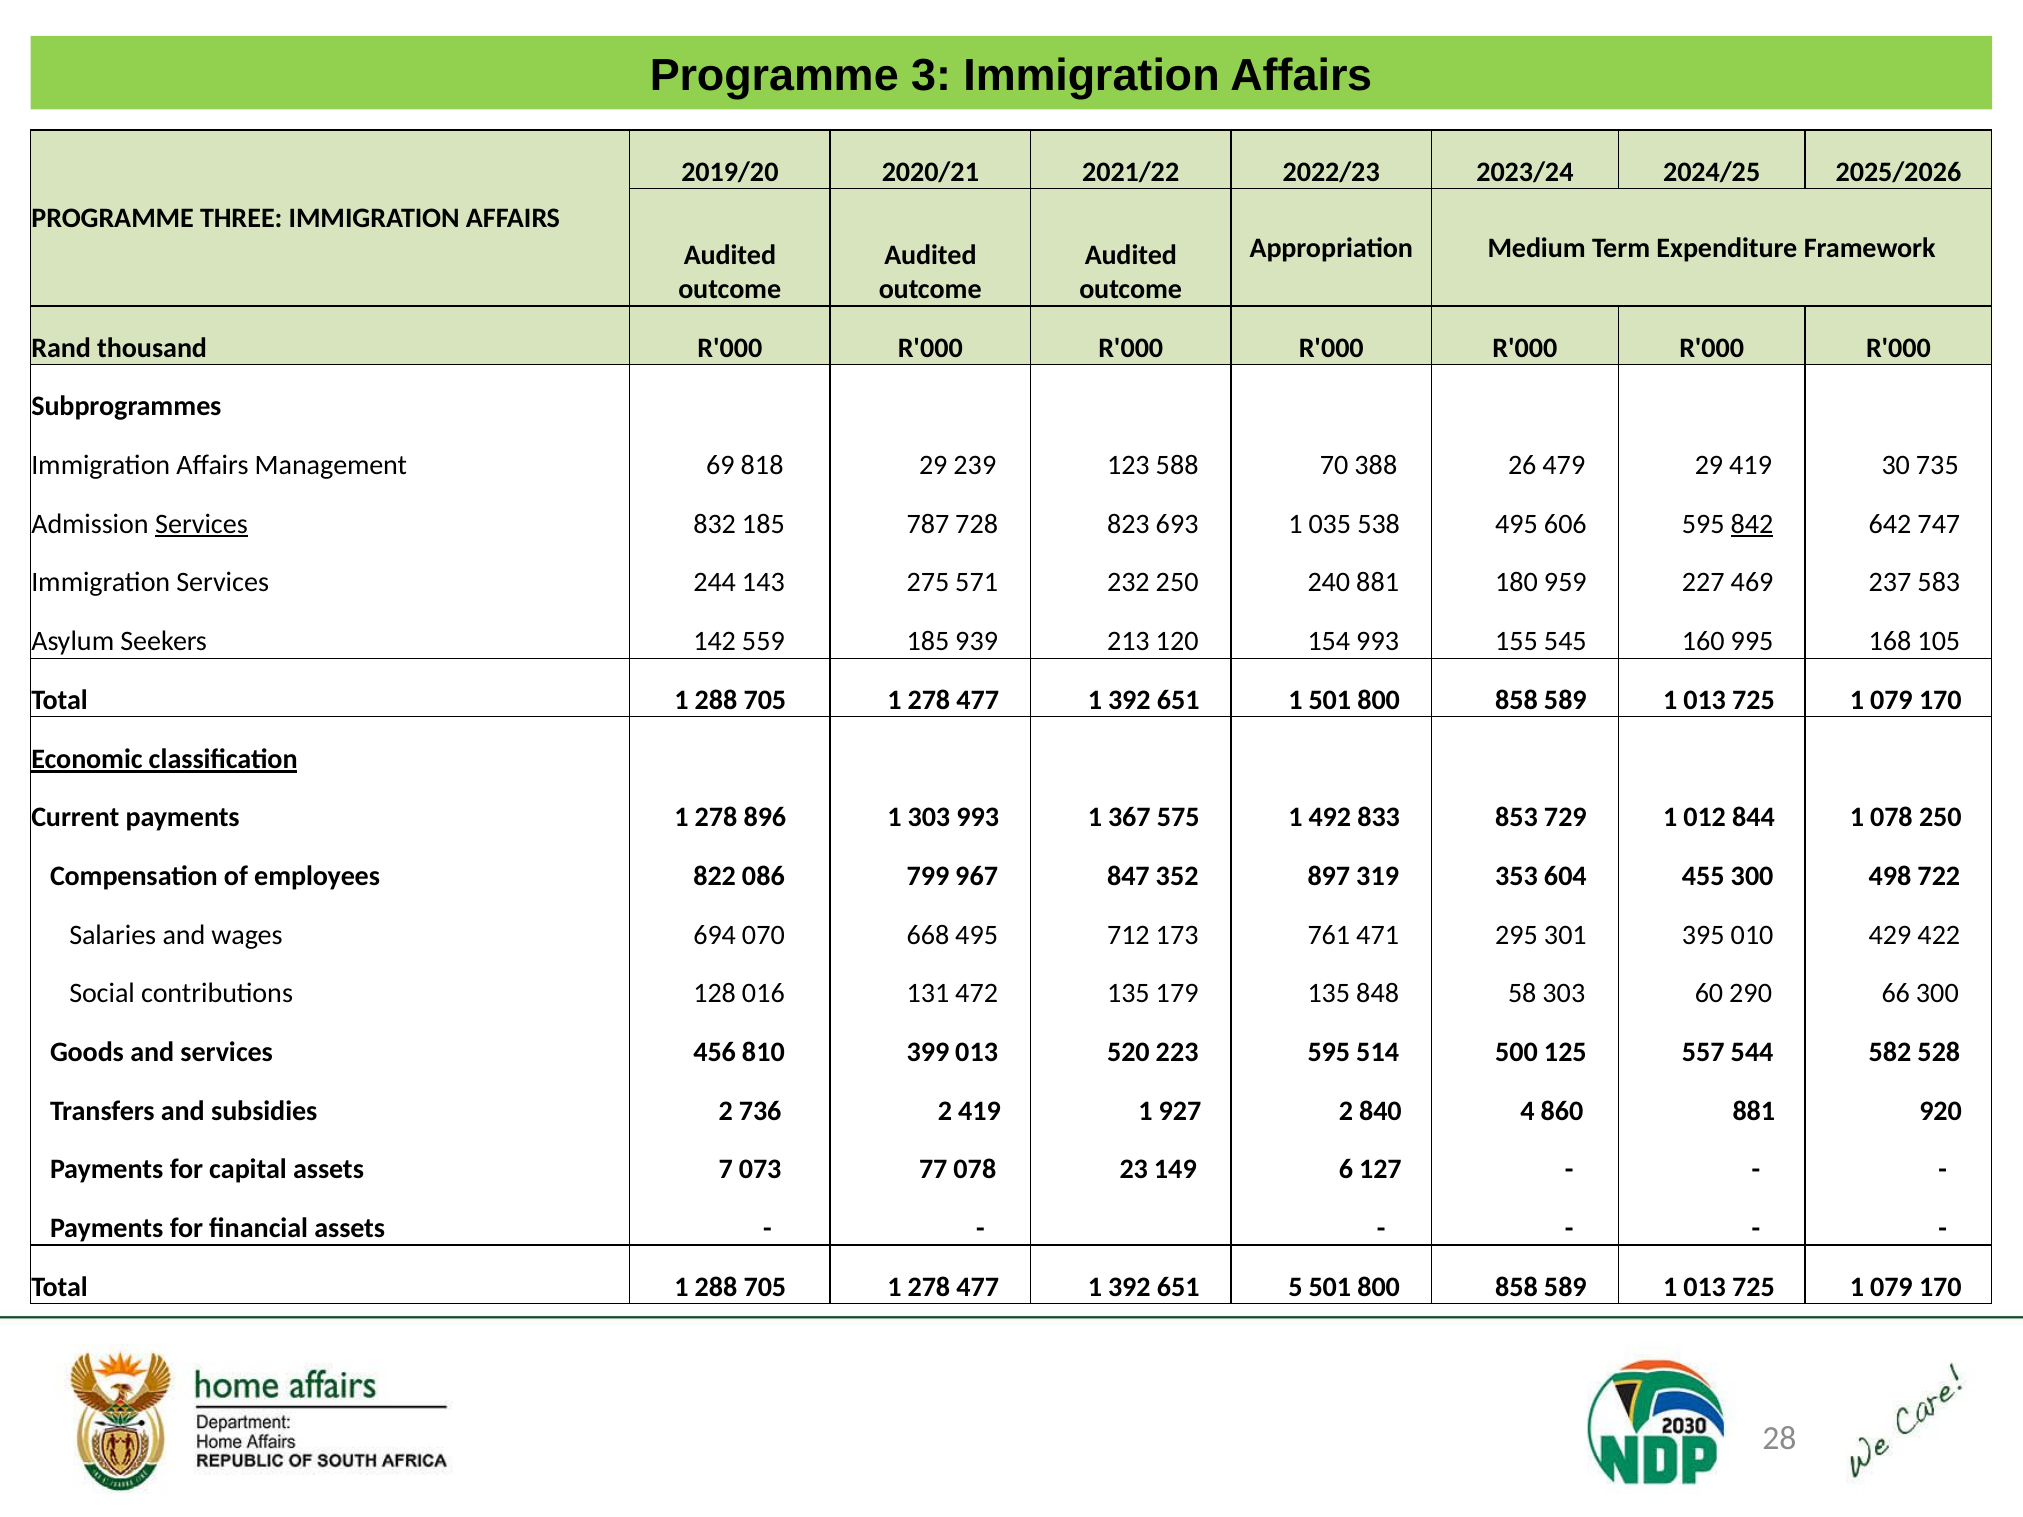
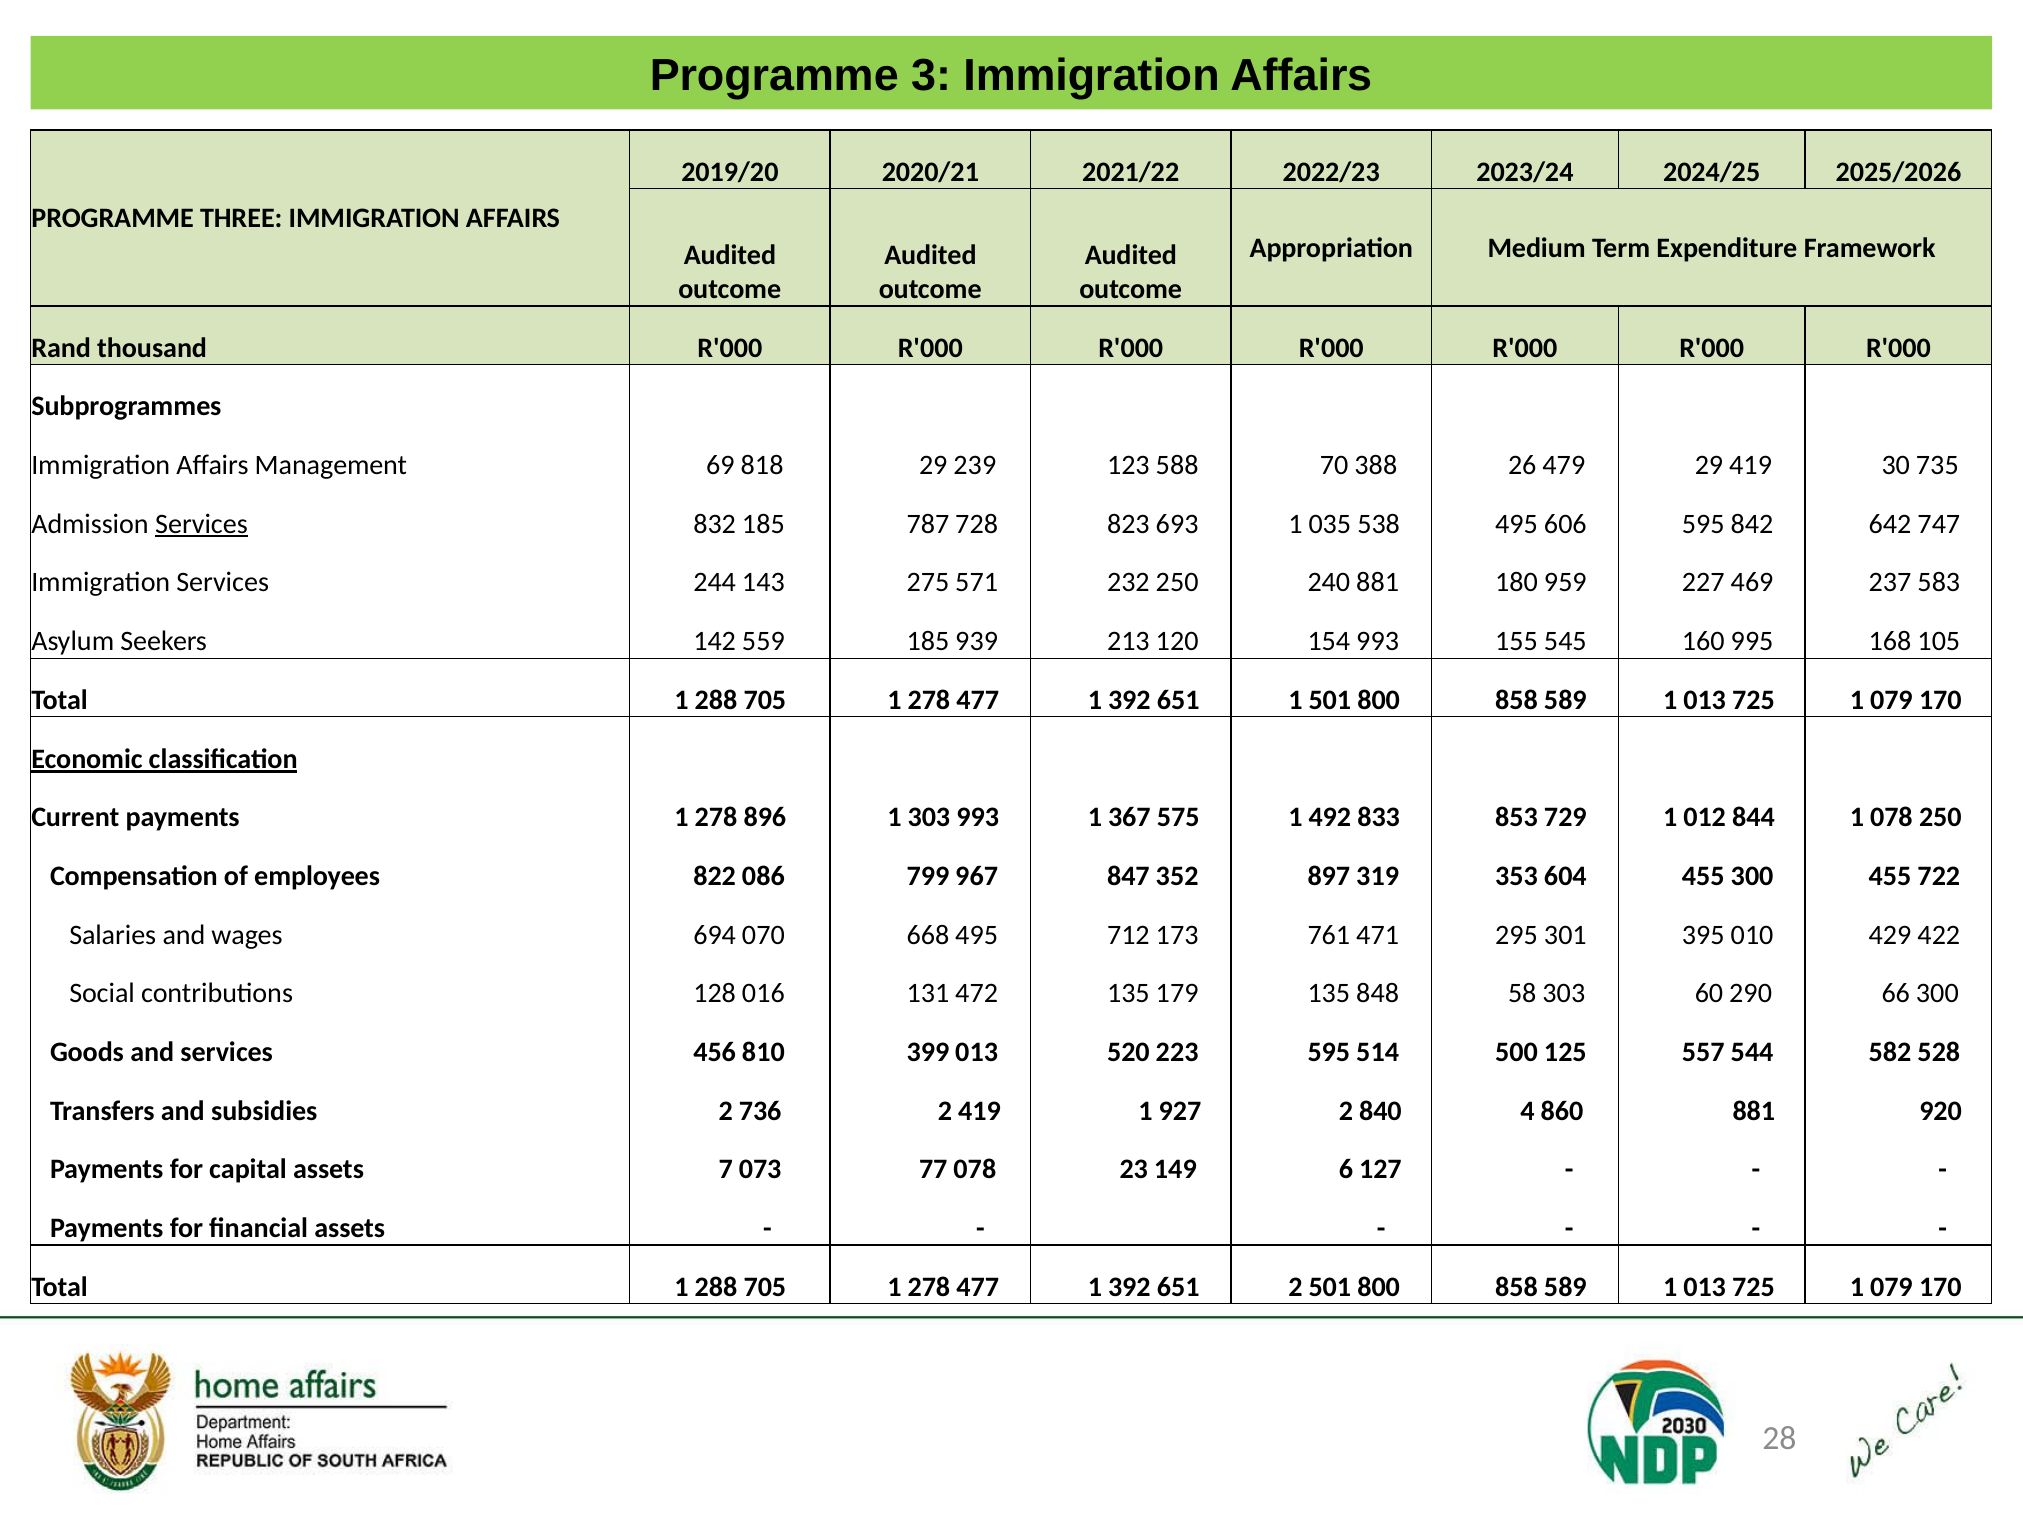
842 underline: present -> none
300 498: 498 -> 455
651 5: 5 -> 2
